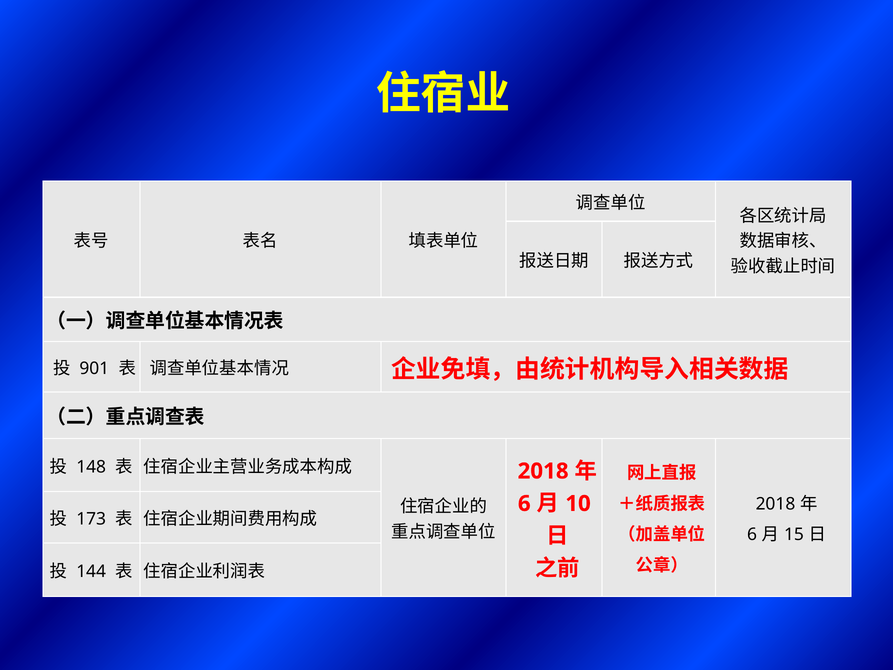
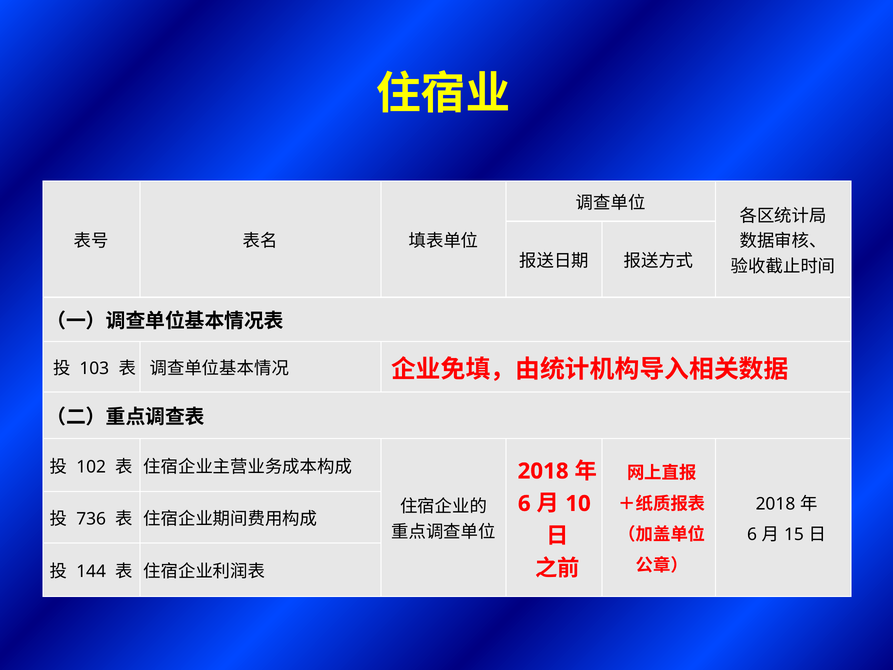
901: 901 -> 103
148: 148 -> 102
173: 173 -> 736
